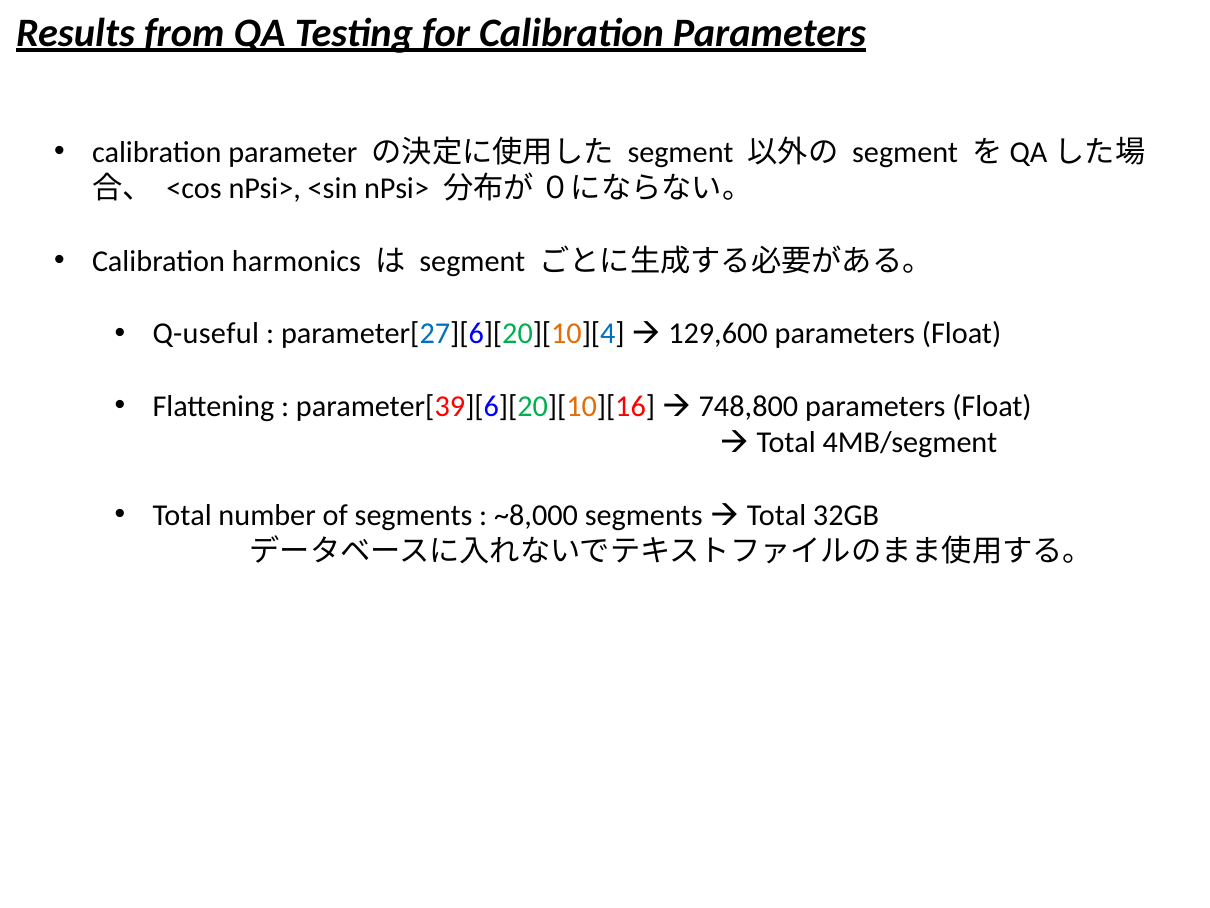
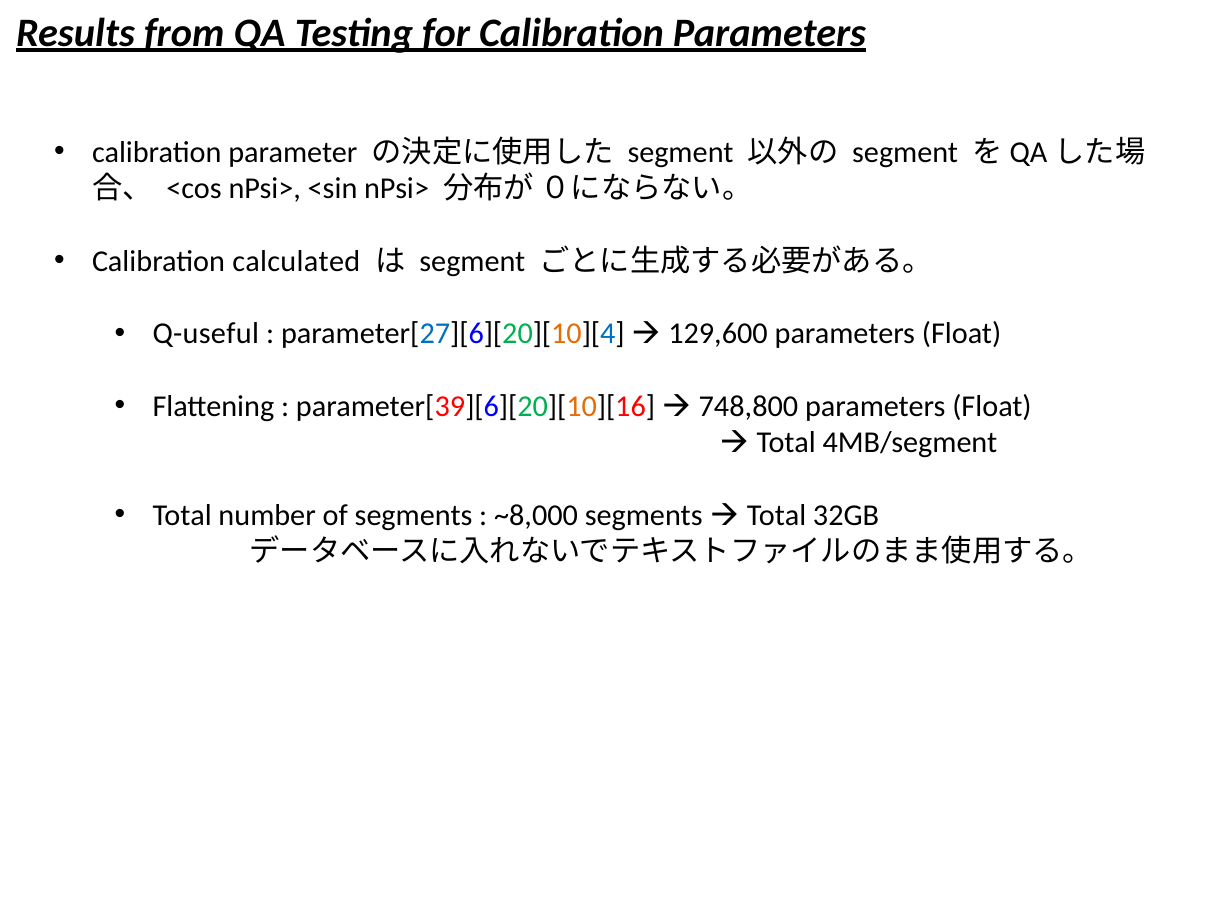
harmonics: harmonics -> calculated
